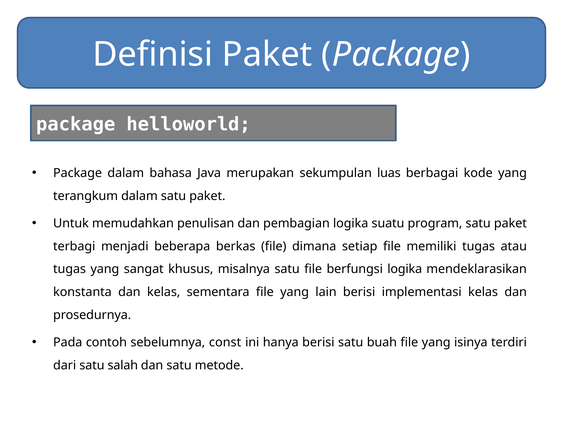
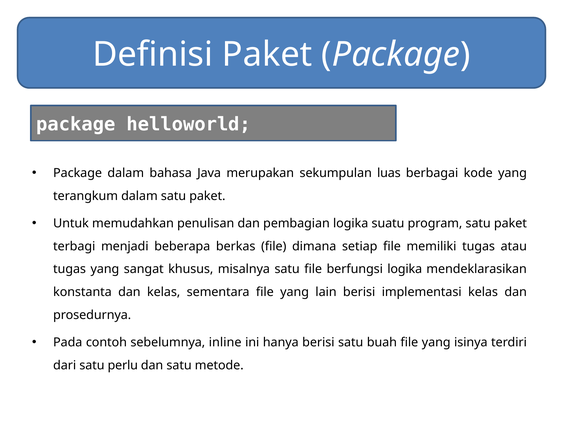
const: const -> inline
salah: salah -> perlu
